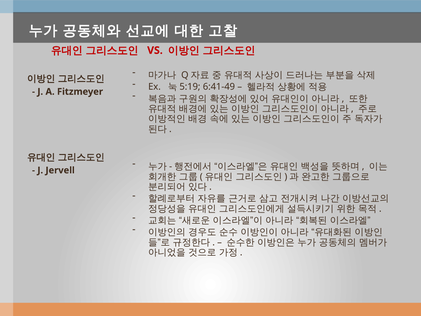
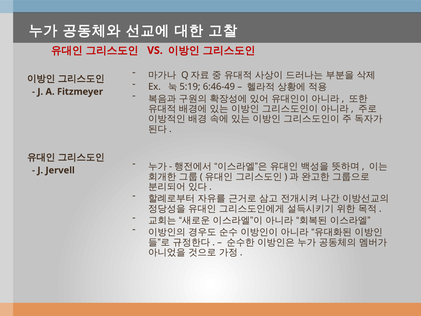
6:41-49: 6:41-49 -> 6:46-49
